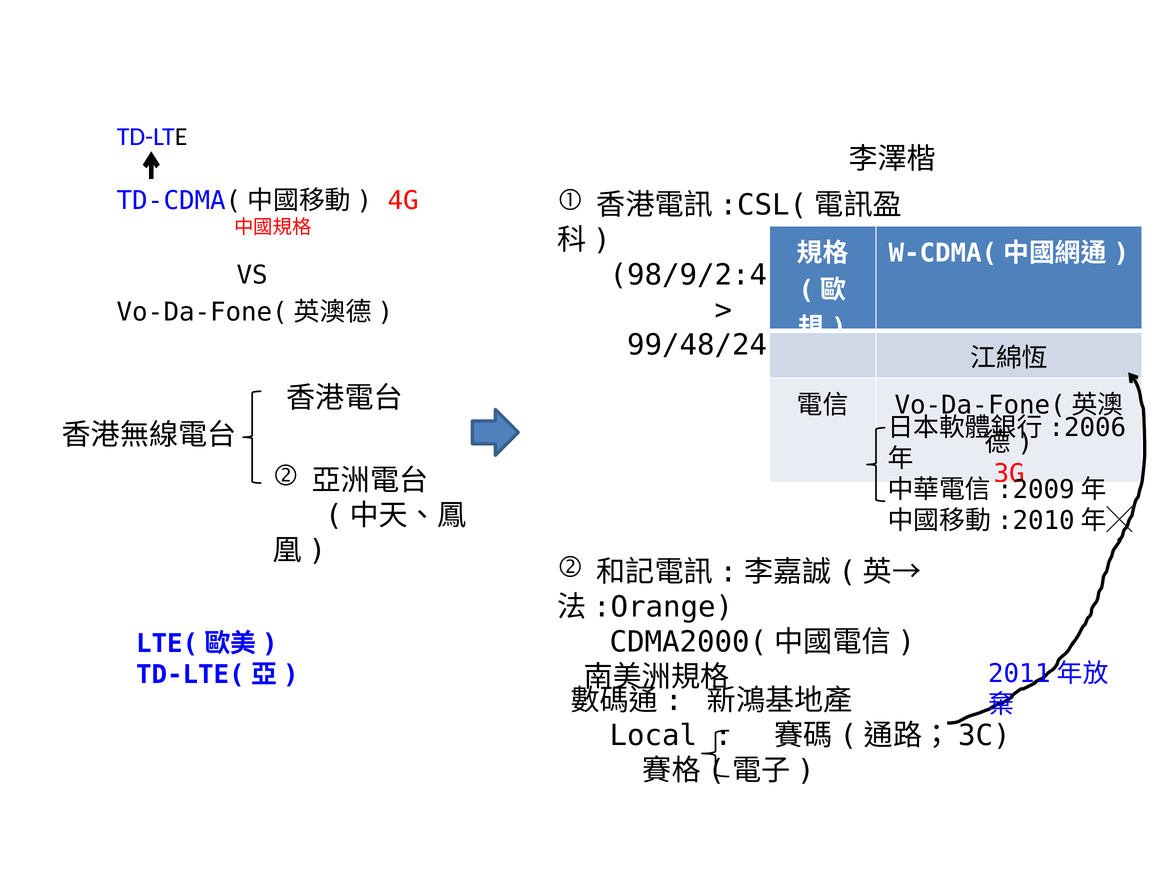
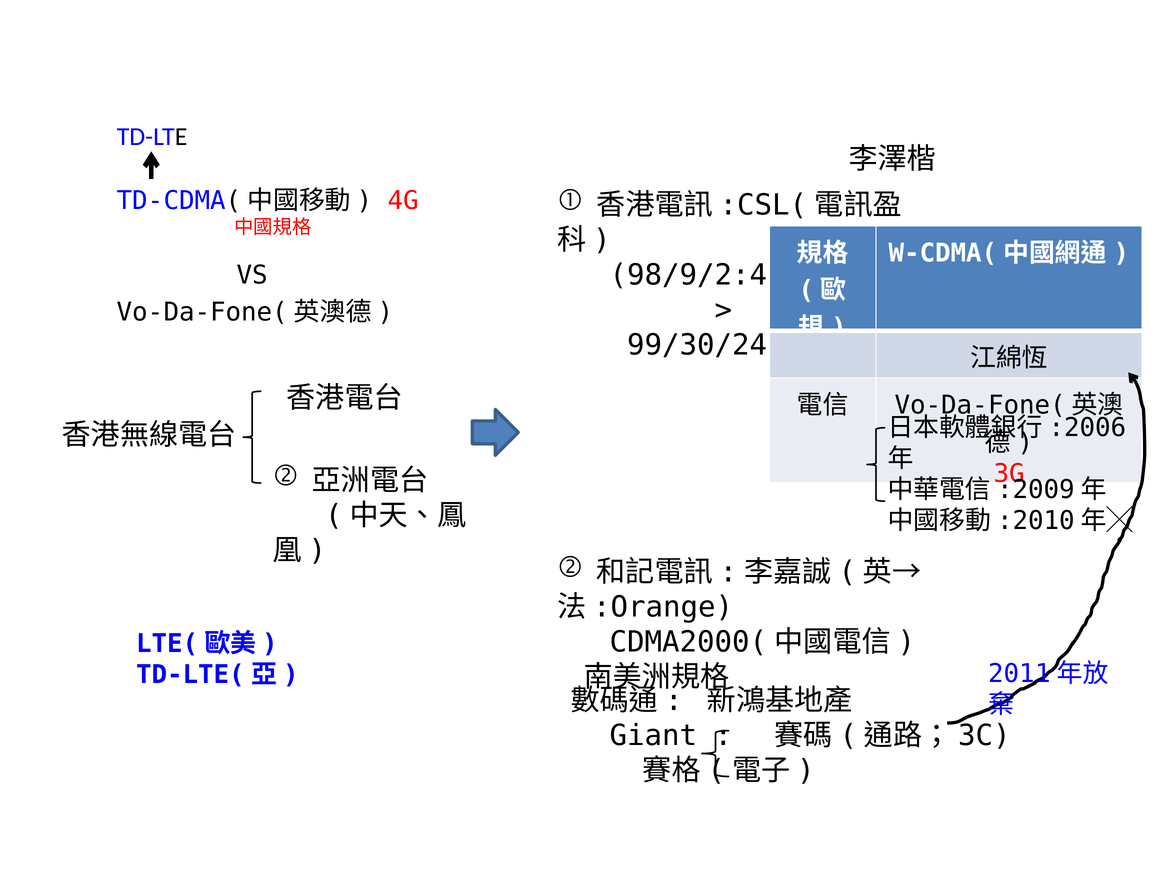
99/48/24: 99/48/24 -> 99/30/24
Local: Local -> Giant
